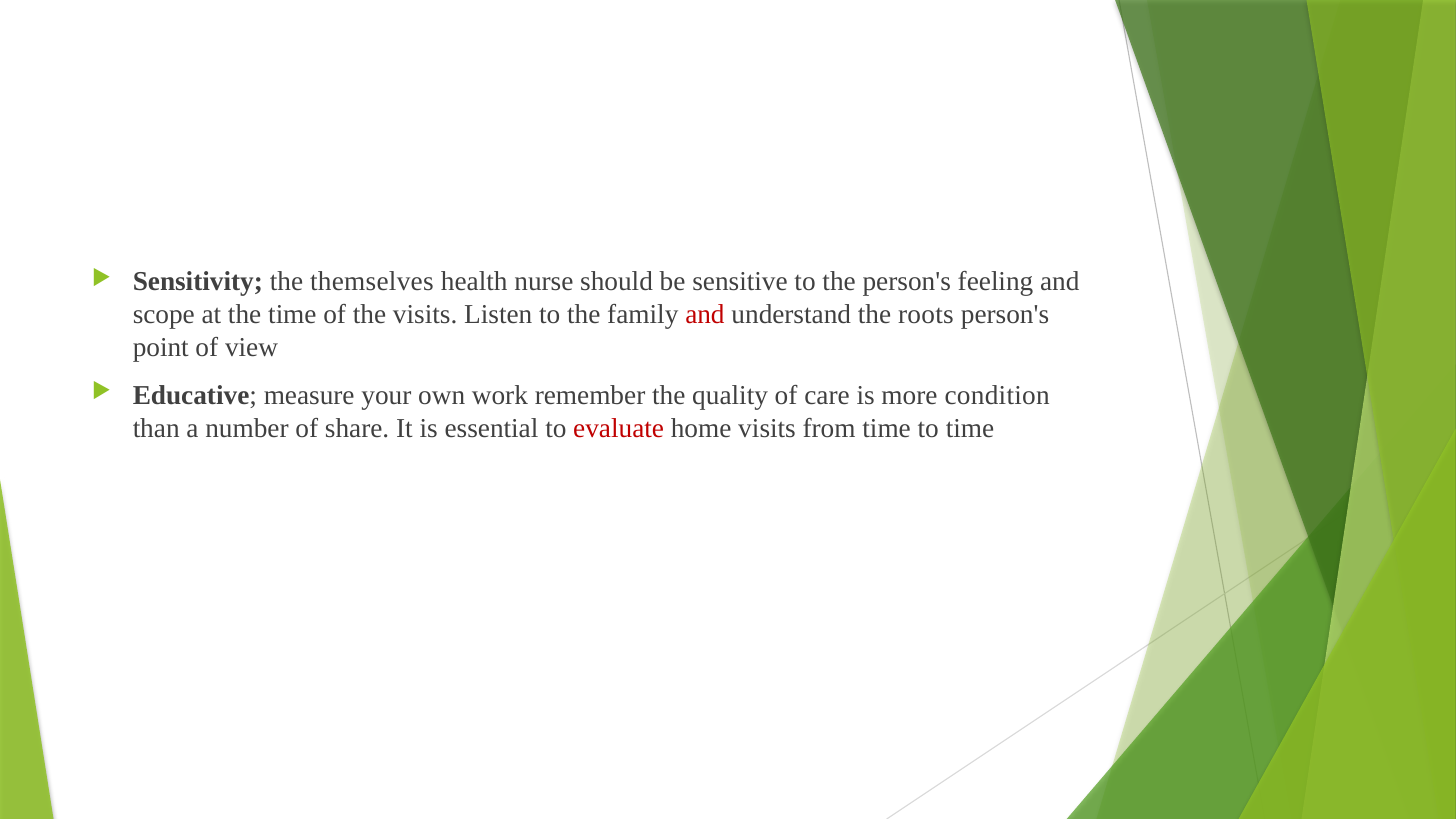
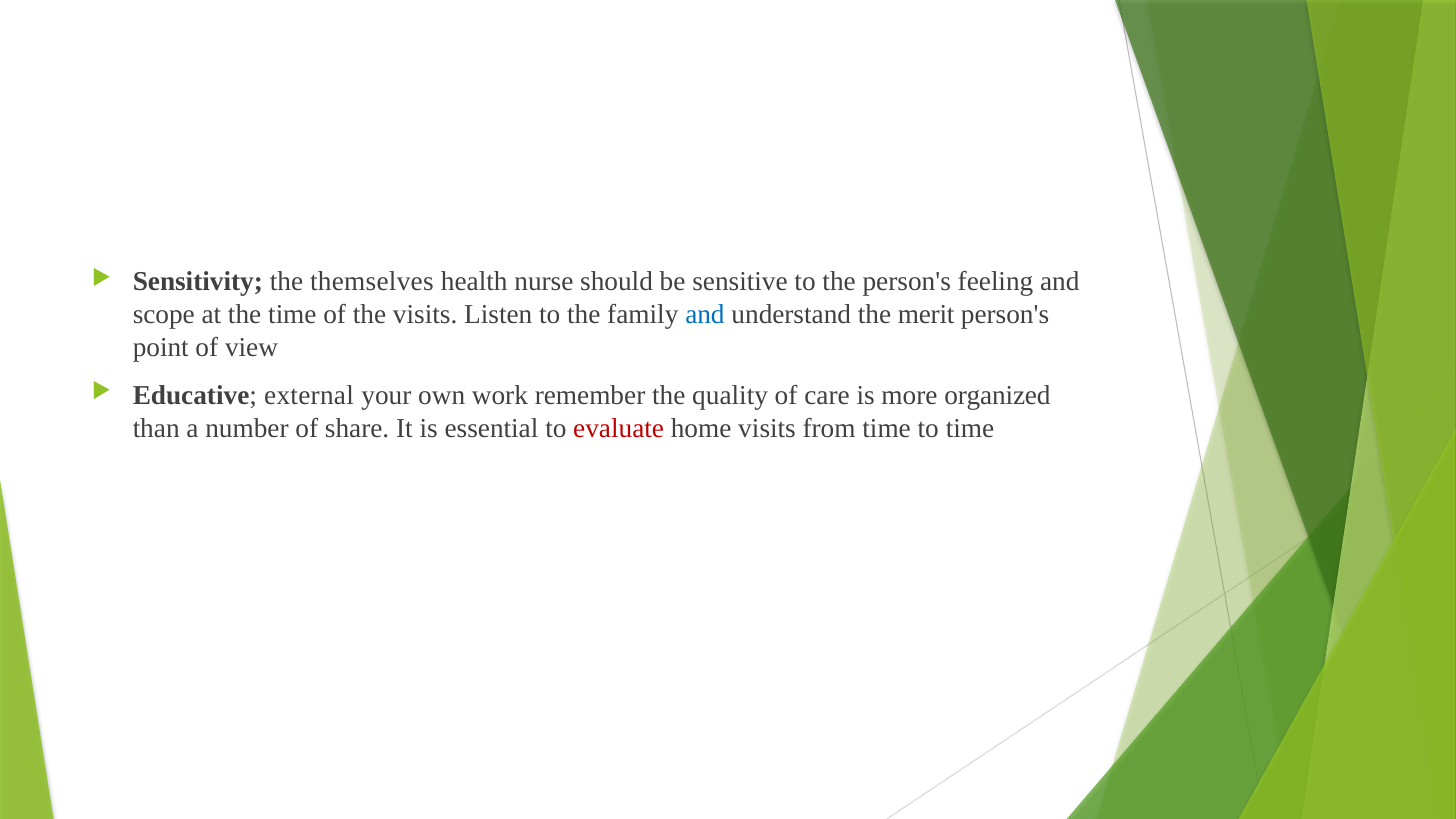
and at (705, 315) colour: red -> blue
roots: roots -> merit
measure: measure -> external
condition: condition -> organized
